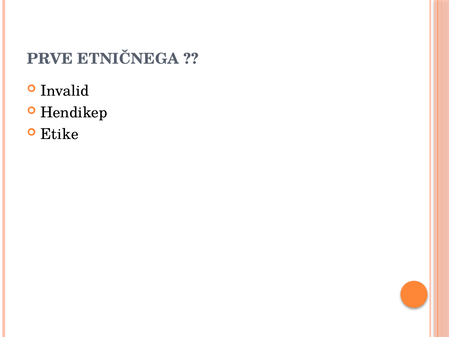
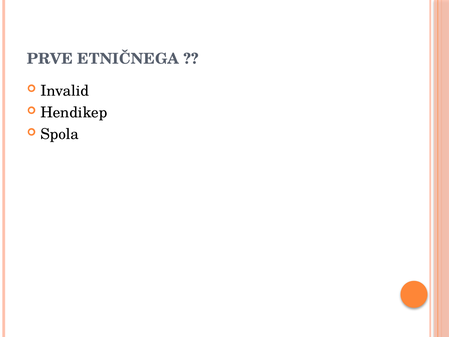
Etike: Etike -> Spola
